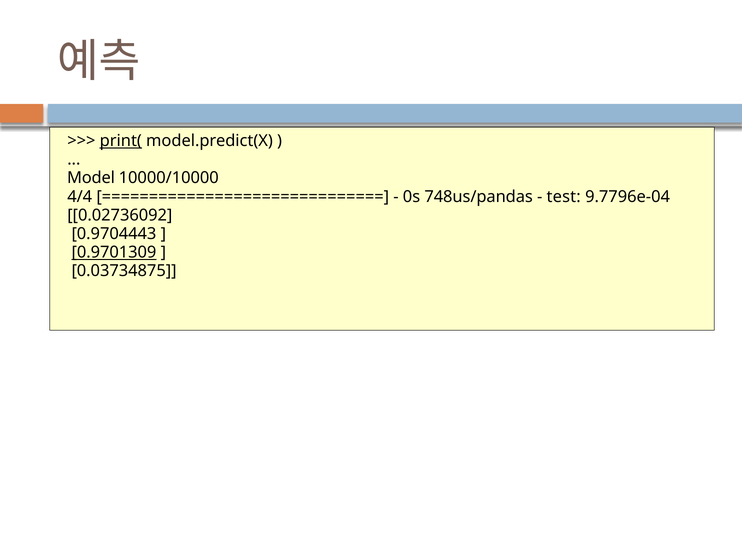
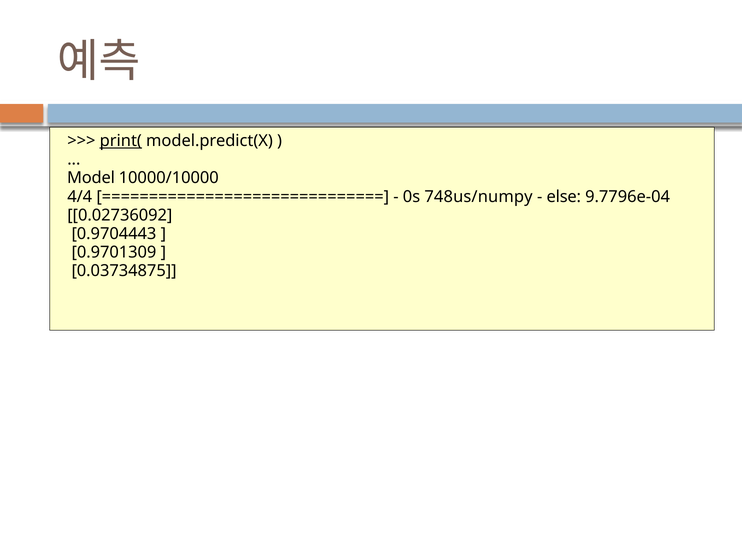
748us/pandas: 748us/pandas -> 748us/numpy
test: test -> else
0.9701309 underline: present -> none
